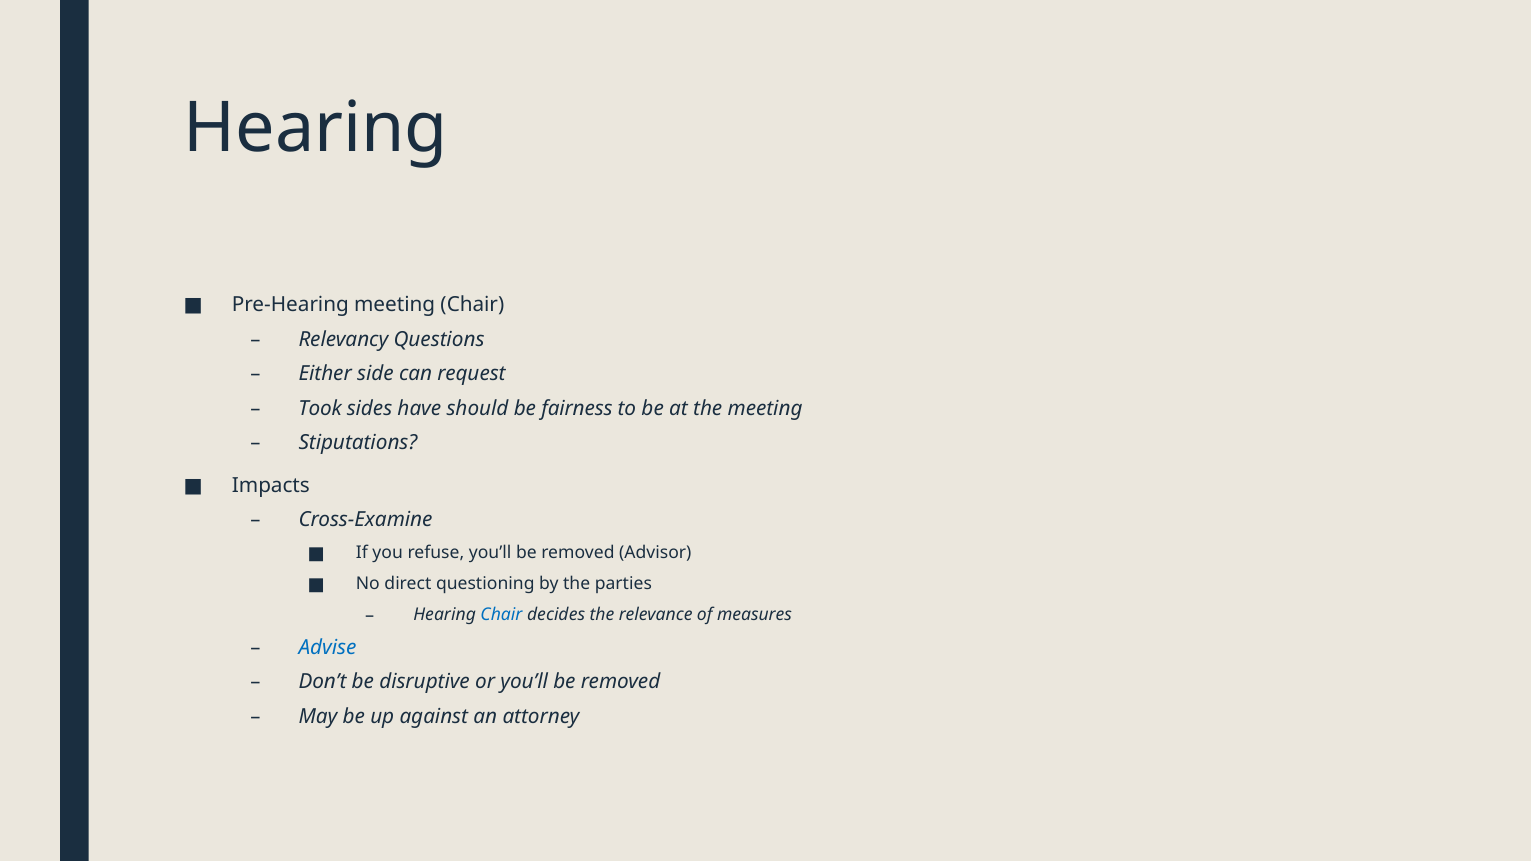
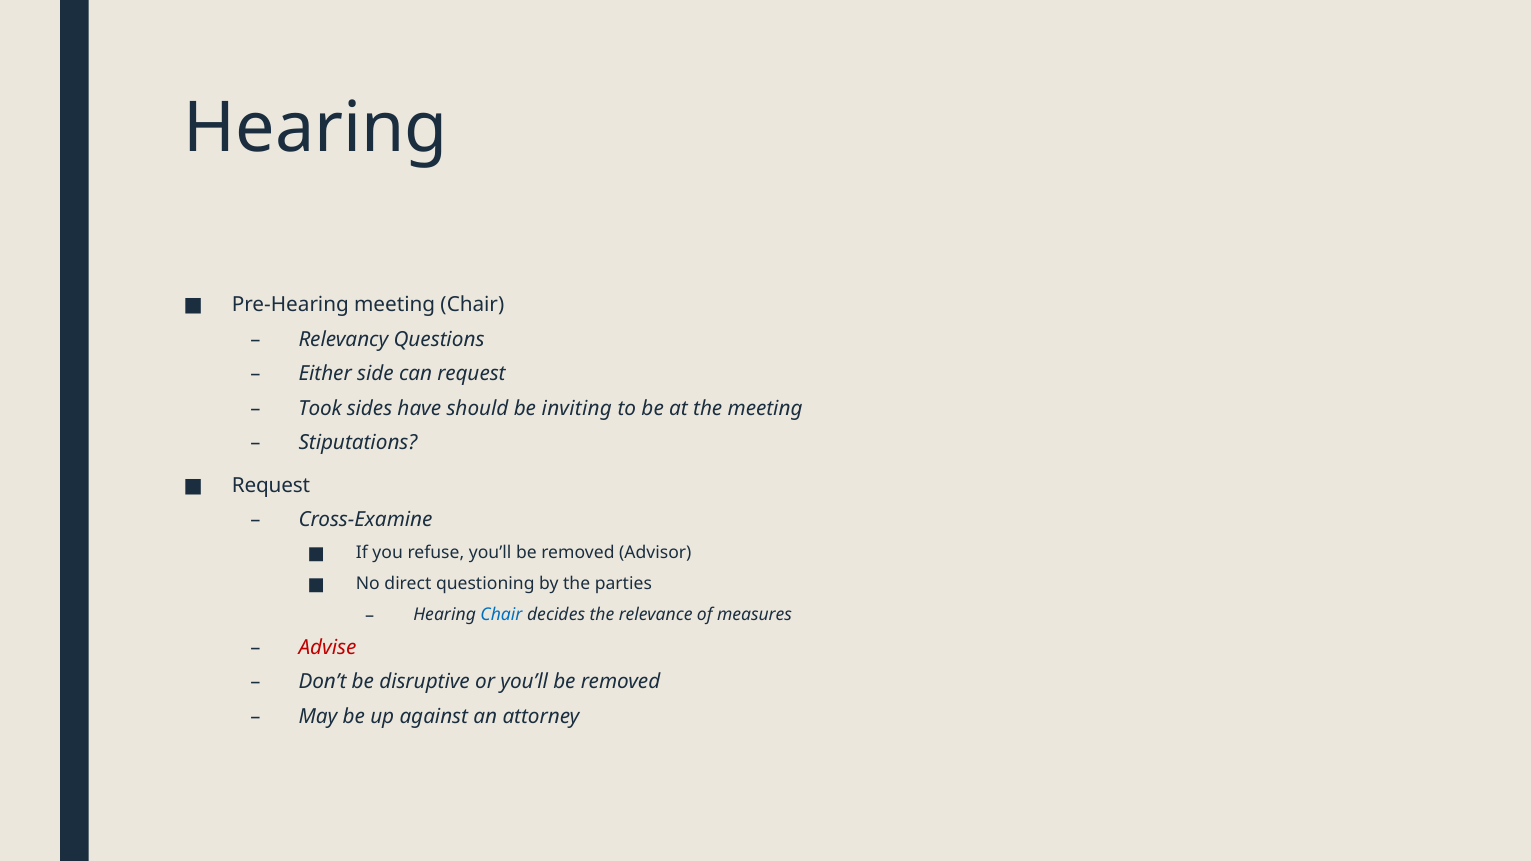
fairness: fairness -> inviting
Impacts at (271, 486): Impacts -> Request
Advise colour: blue -> red
